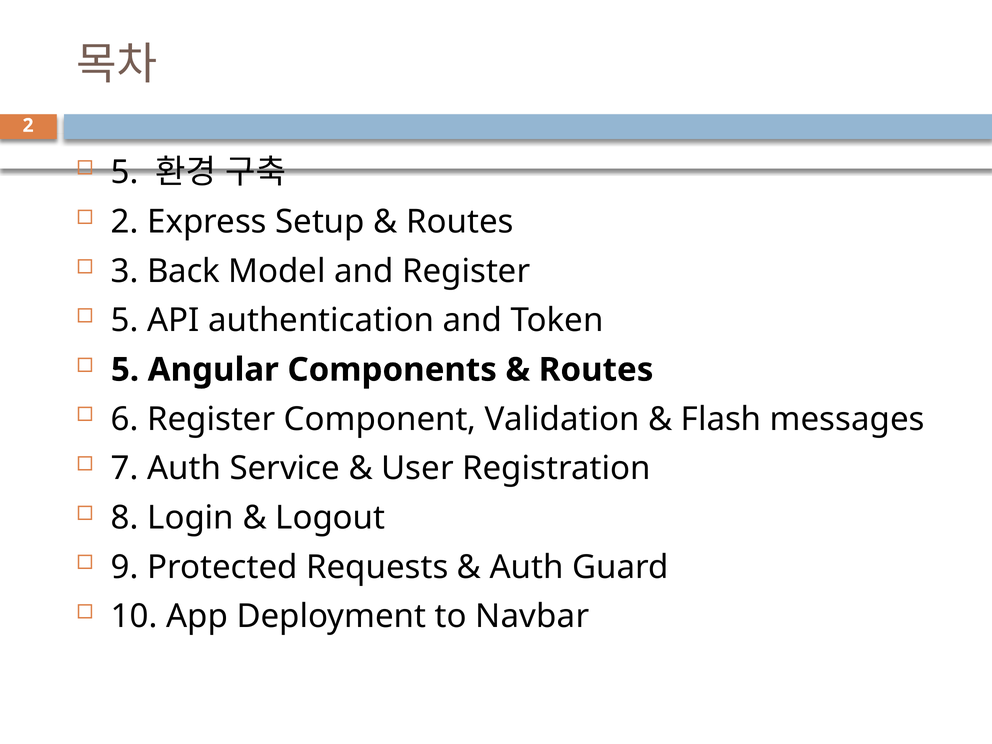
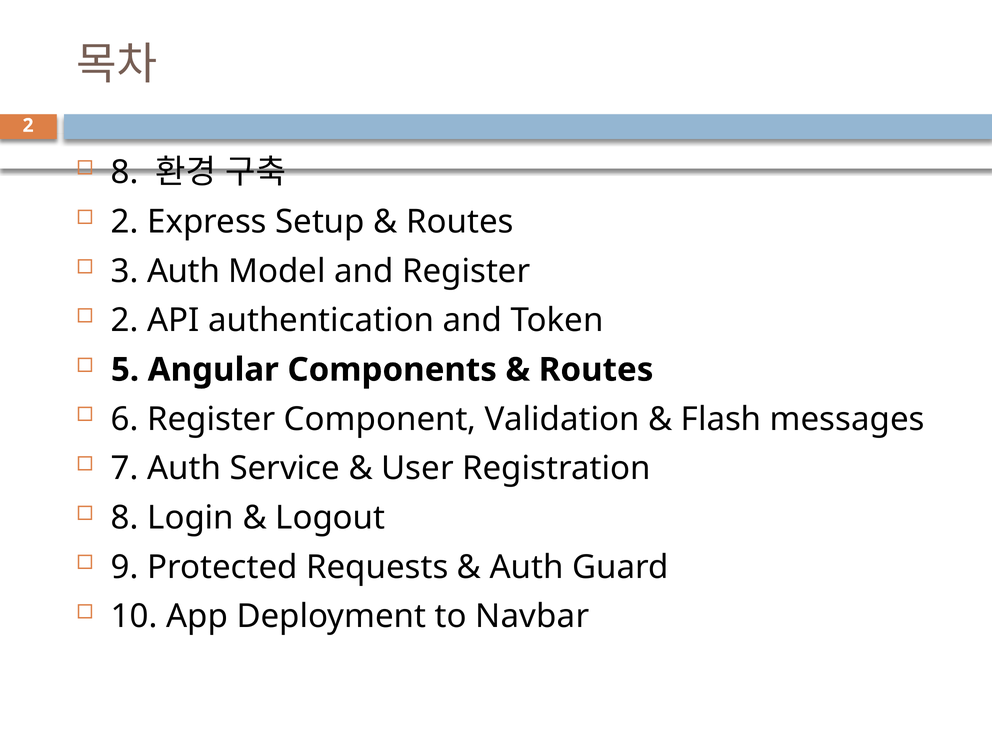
5 at (125, 172): 5 -> 8
3 Back: Back -> Auth
5 at (125, 320): 5 -> 2
